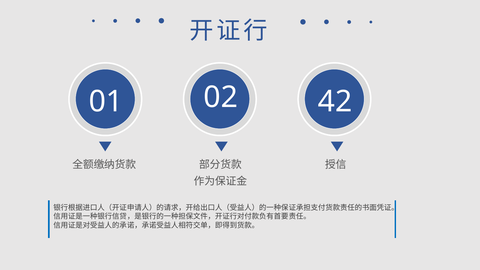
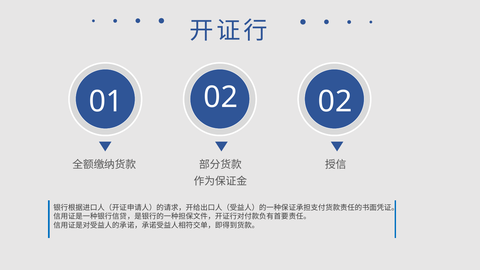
02 42: 42 -> 02
